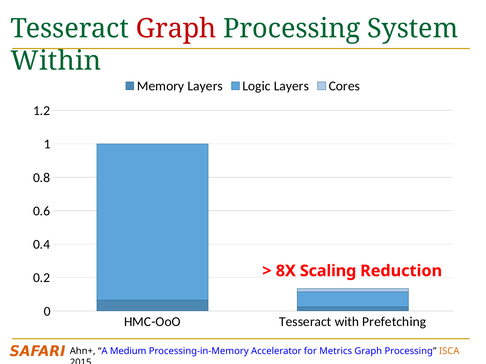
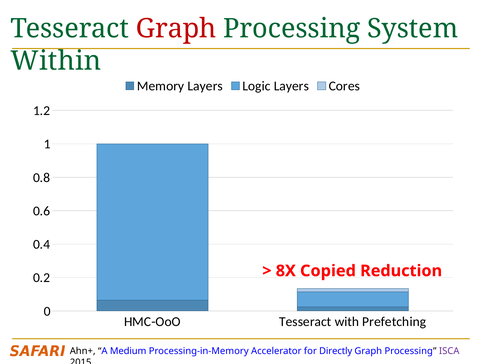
Scaling: Scaling -> Copied
Metrics: Metrics -> Directly
ISCA colour: orange -> purple
